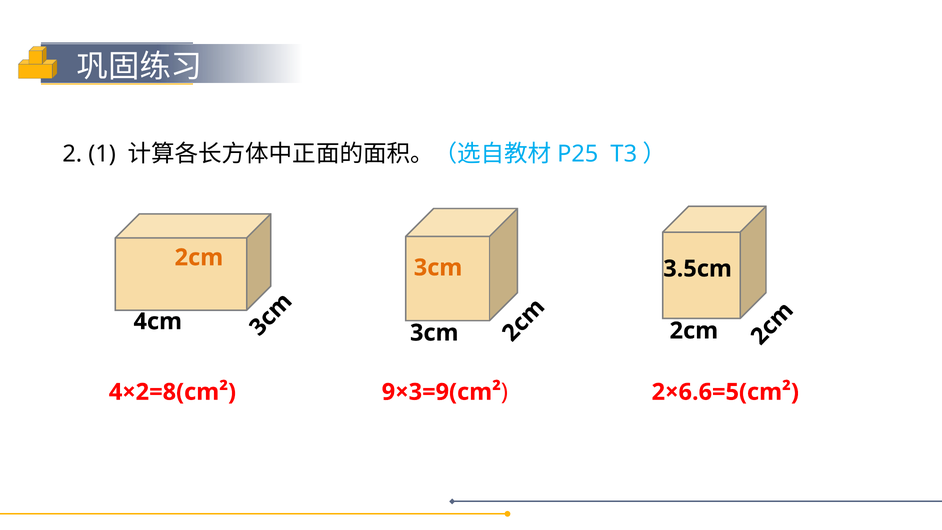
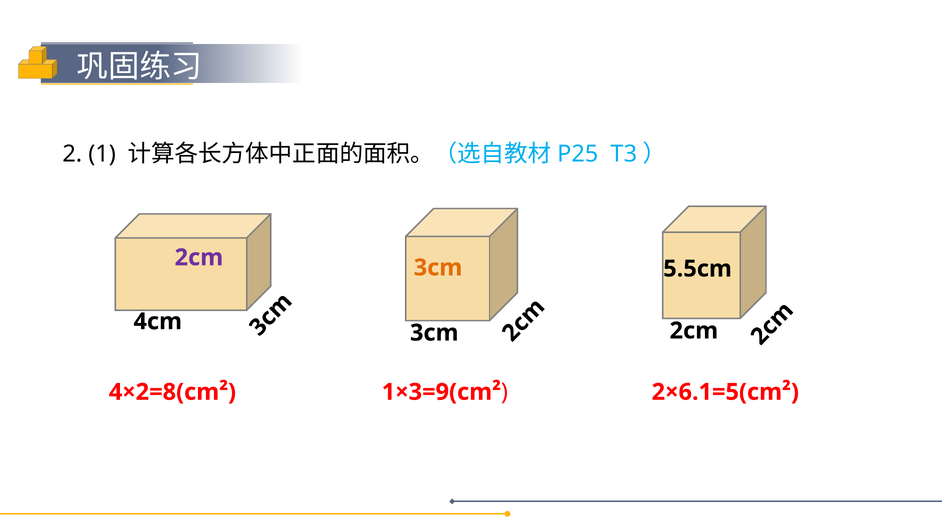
2cm at (199, 257) colour: orange -> purple
3.5cm: 3.5cm -> 5.5cm
9×3=9(cm²: 9×3=9(cm² -> 1×3=9(cm²
2×6.6=5(cm²: 2×6.6=5(cm² -> 2×6.1=5(cm²
